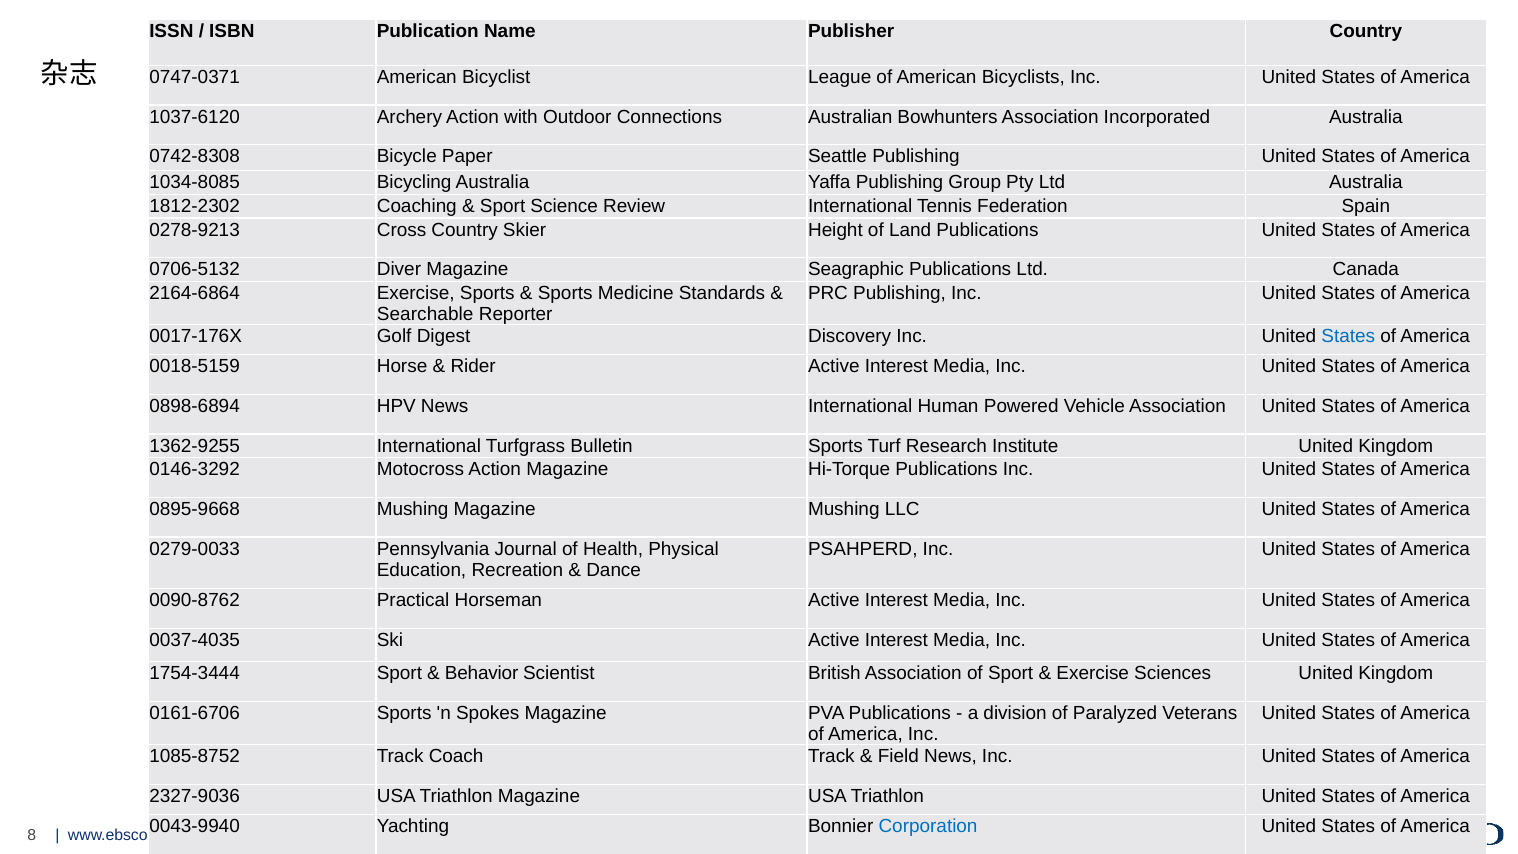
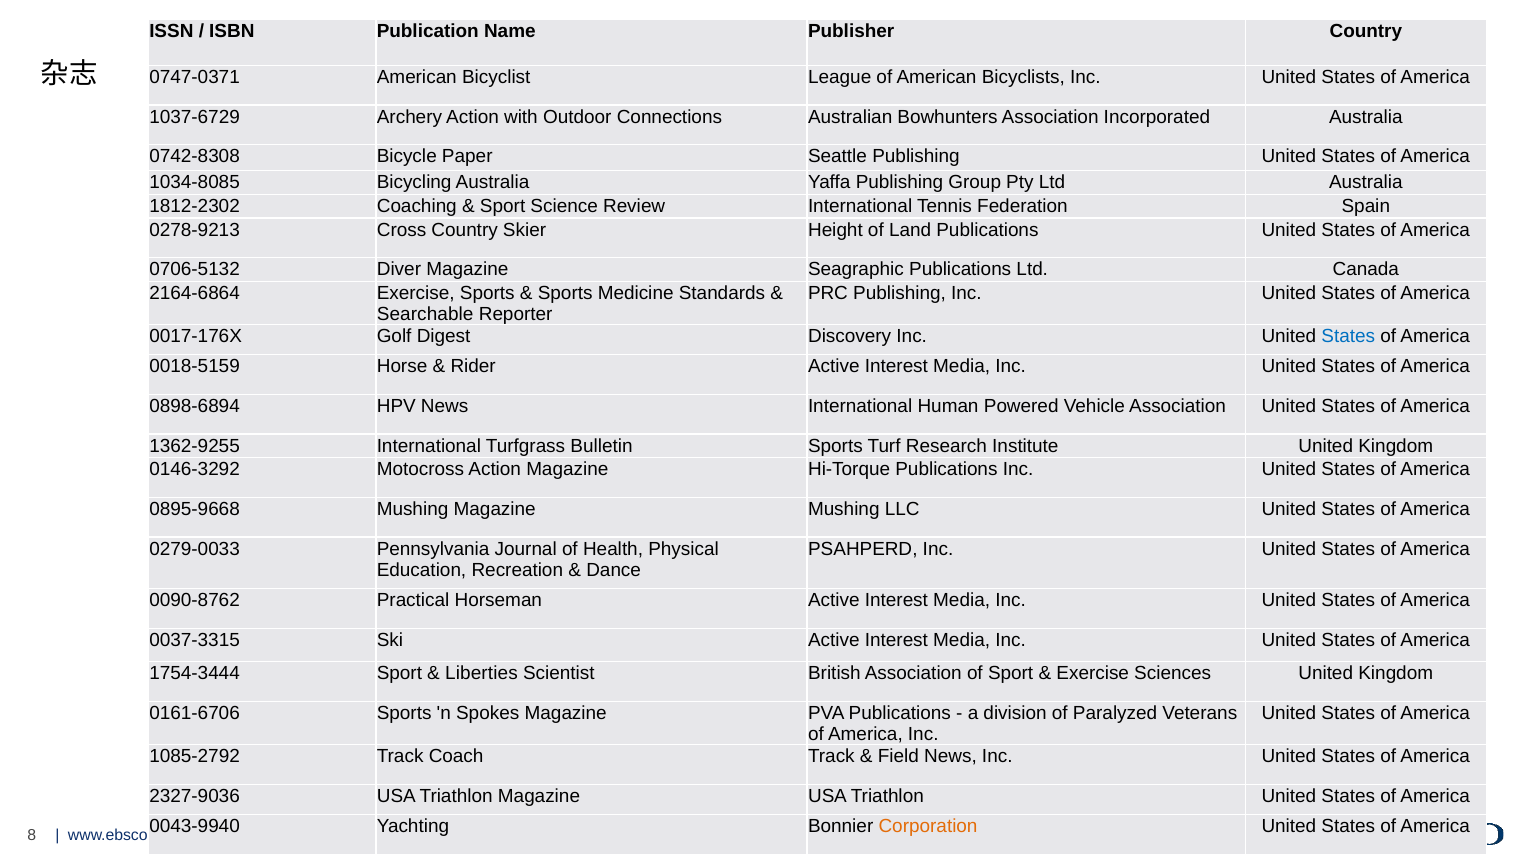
1037-6120: 1037-6120 -> 1037-6729
0037-4035: 0037-4035 -> 0037-3315
Behavior: Behavior -> Liberties
1085-8752: 1085-8752 -> 1085-2792
Corporation colour: blue -> orange
